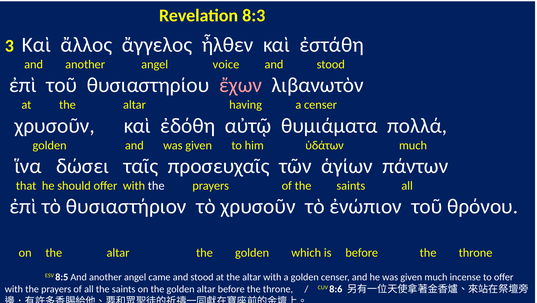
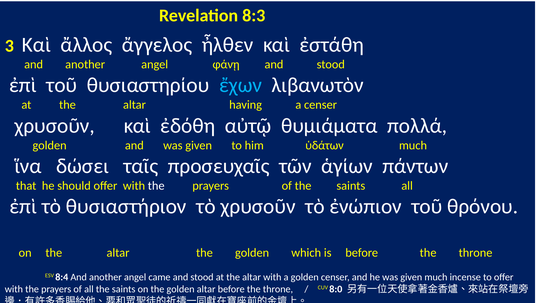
voice: voice -> φάνῃ
ἔχων colour: pink -> light blue
8:5: 8:5 -> 8:4
8:6: 8:6 -> 8:0
